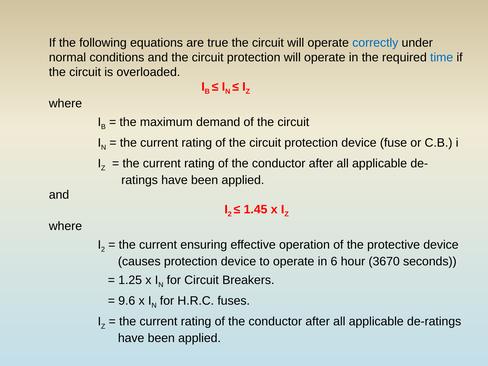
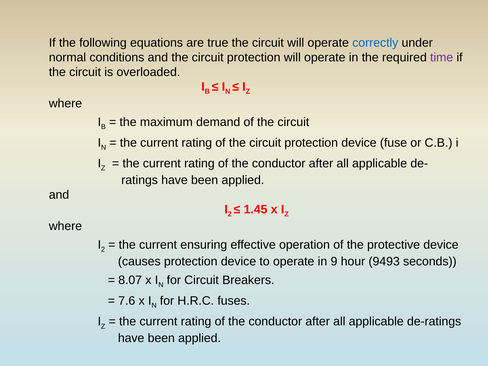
time colour: blue -> purple
6: 6 -> 9
3670: 3670 -> 9493
1.25: 1.25 -> 8.07
9.6: 9.6 -> 7.6
